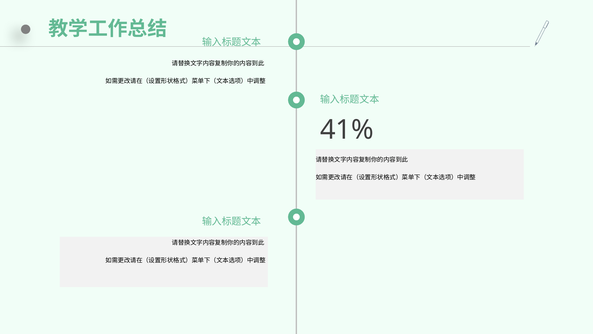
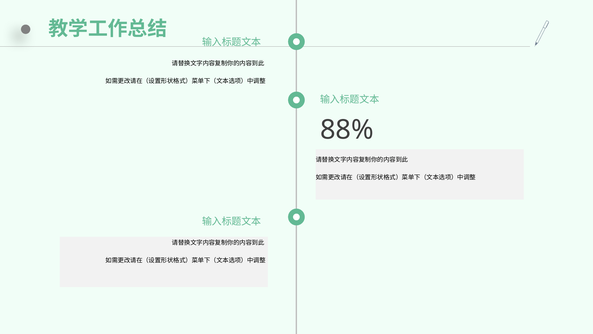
41%: 41% -> 88%
